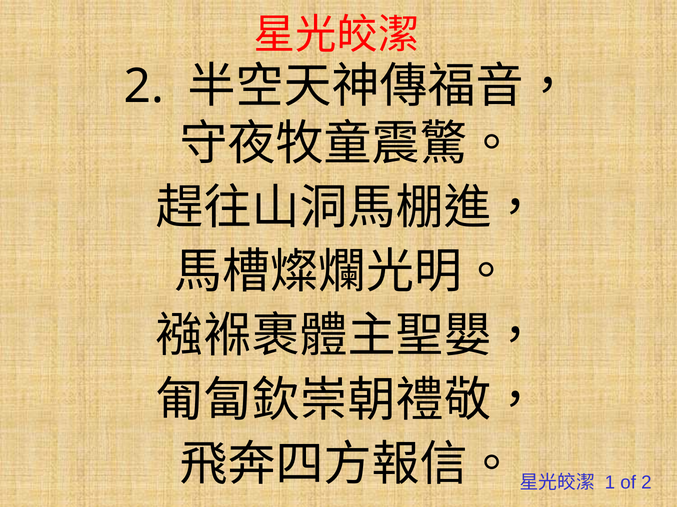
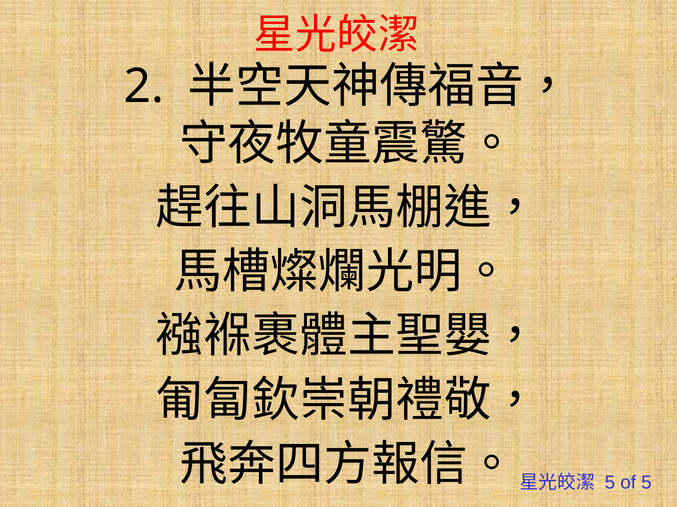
1 at (610, 483): 1 -> 5
of 2: 2 -> 5
